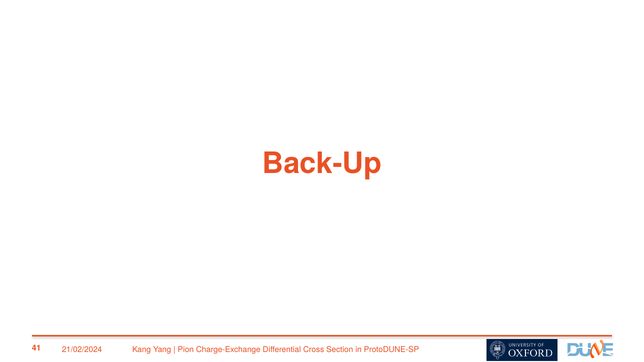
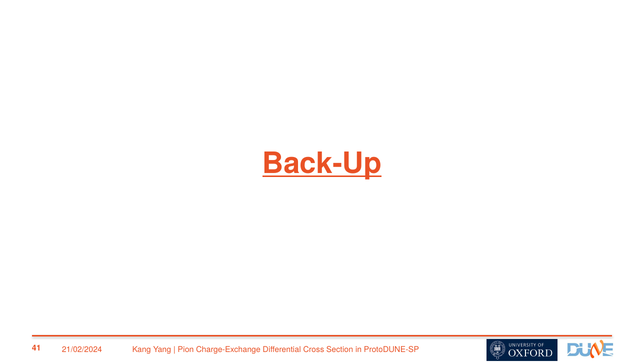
Back-Up underline: none -> present
